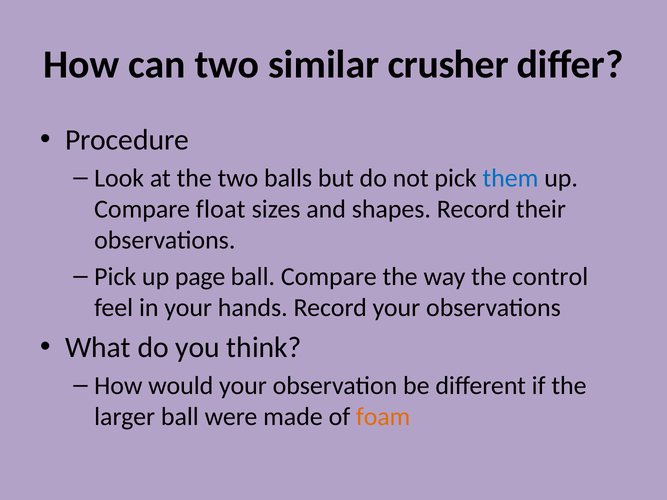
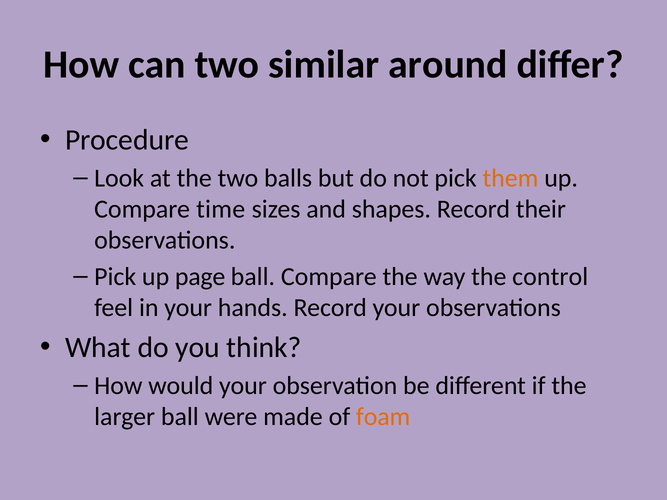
crusher: crusher -> around
them colour: blue -> orange
float: float -> time
